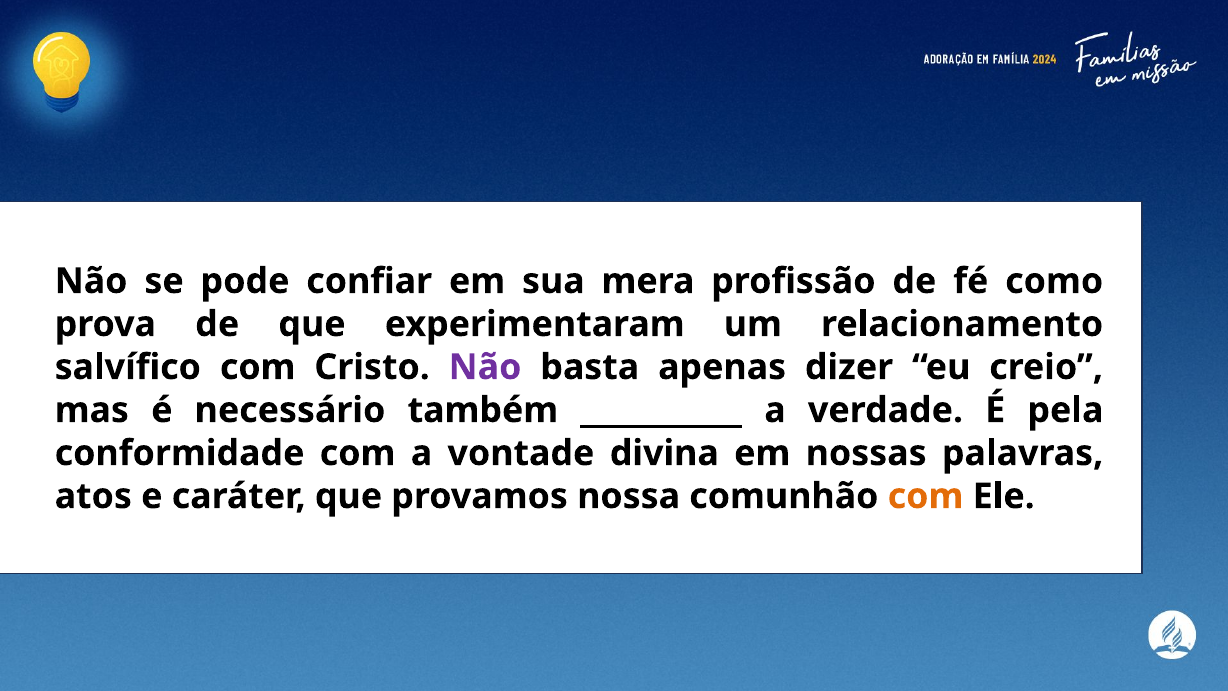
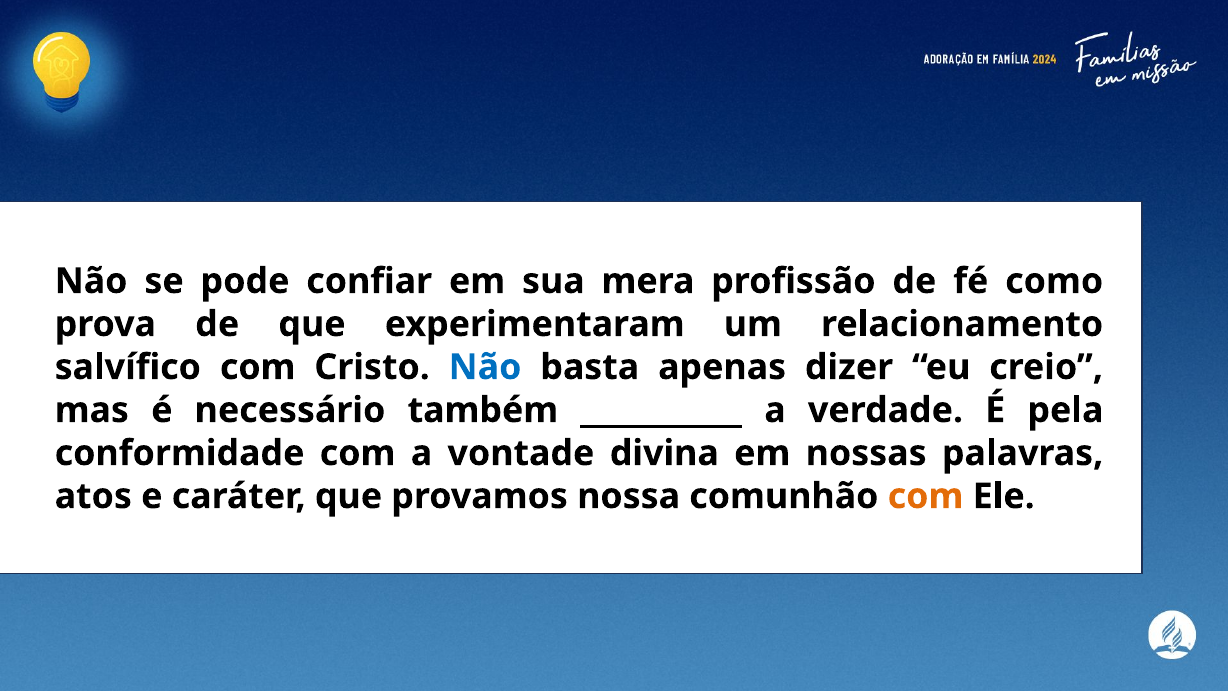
Não at (485, 367) colour: purple -> blue
